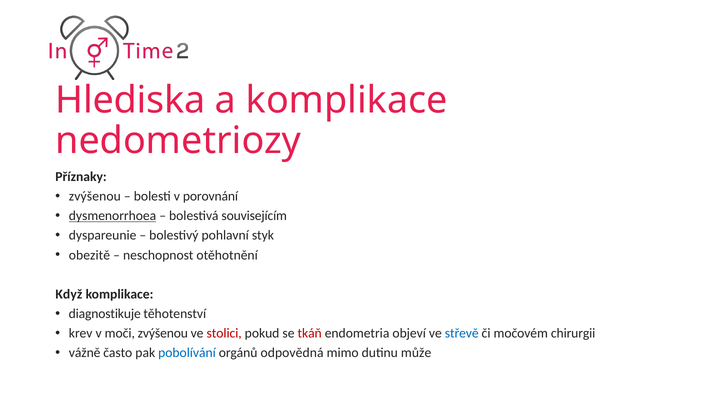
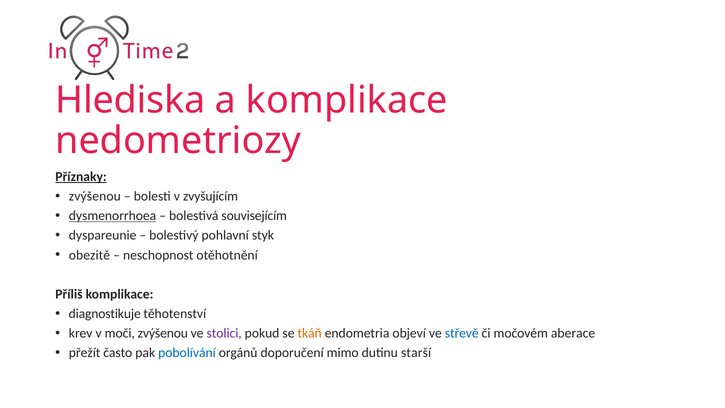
Příznaky underline: none -> present
porovnání: porovnání -> zvyšujícím
Když: Když -> Příliš
stolici colour: red -> purple
tkáň colour: red -> orange
chirurgii: chirurgii -> aberace
vážně: vážně -> přežít
odpovědná: odpovědná -> doporučení
může: může -> starší
